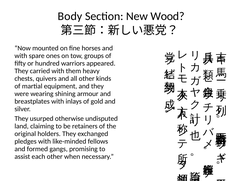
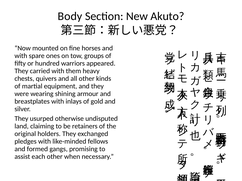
Wood: Wood -> Akuto
